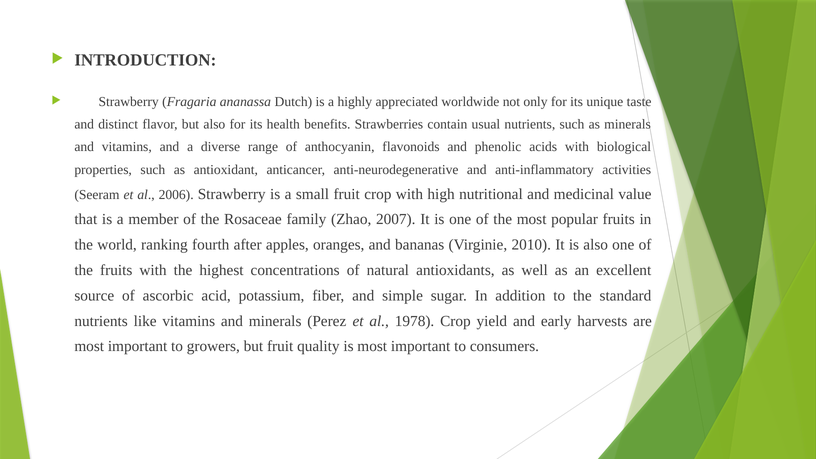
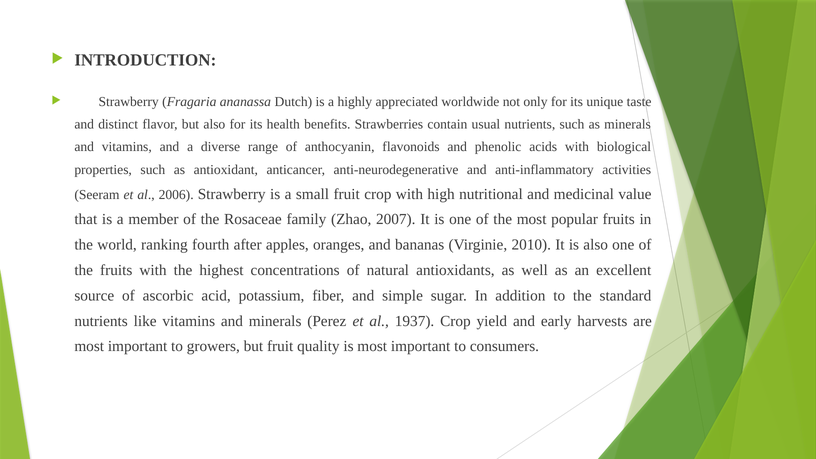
1978: 1978 -> 1937
